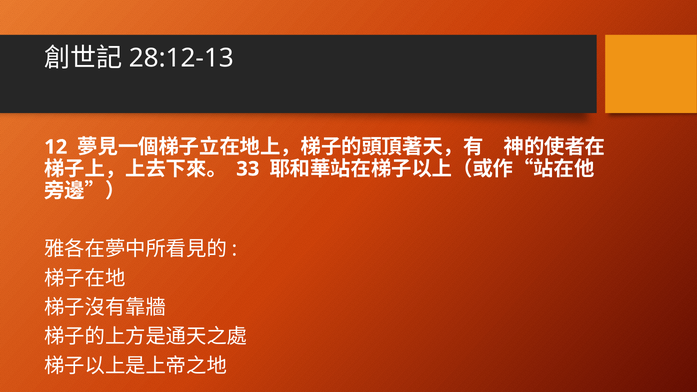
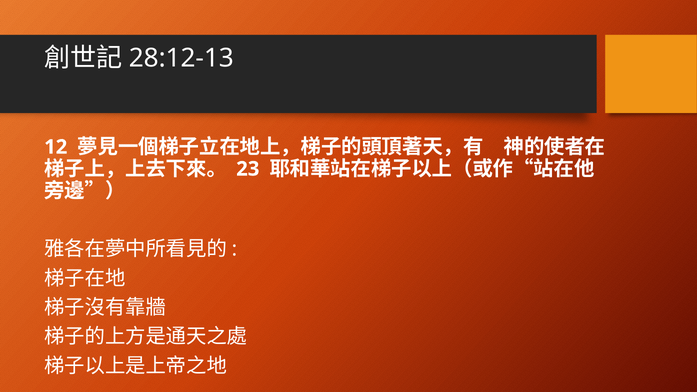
33: 33 -> 23
